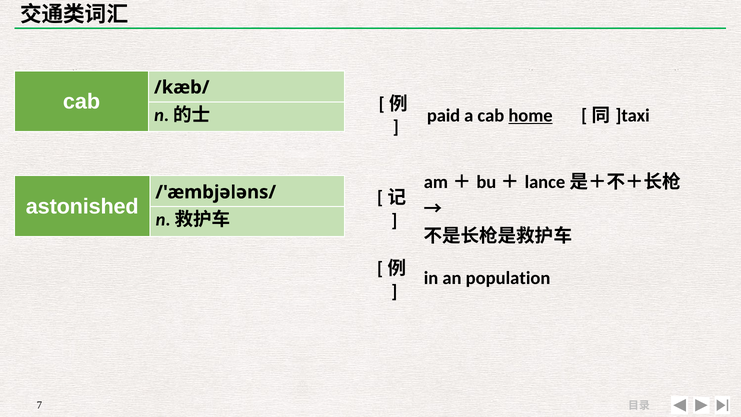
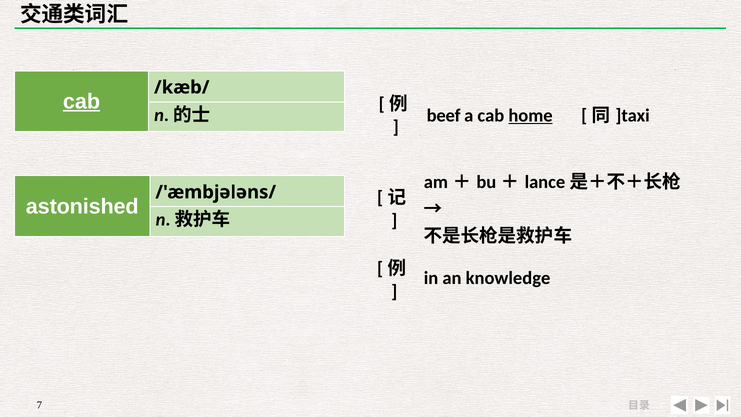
cab at (82, 101) underline: none -> present
paid: paid -> beef
population: population -> knowledge
